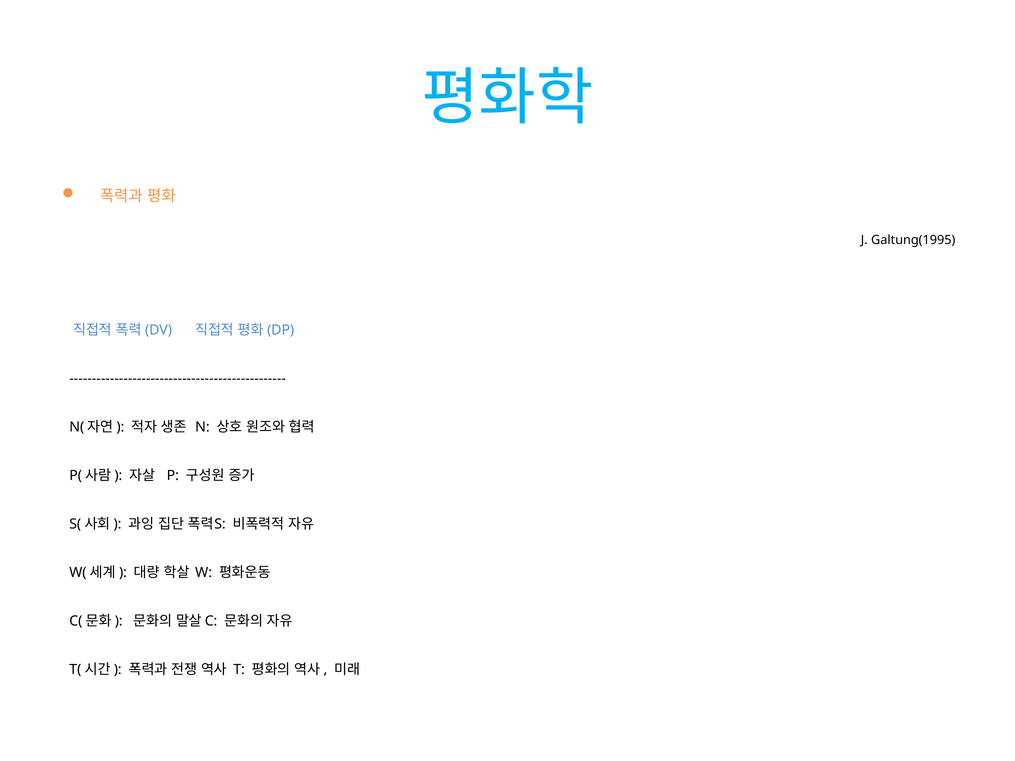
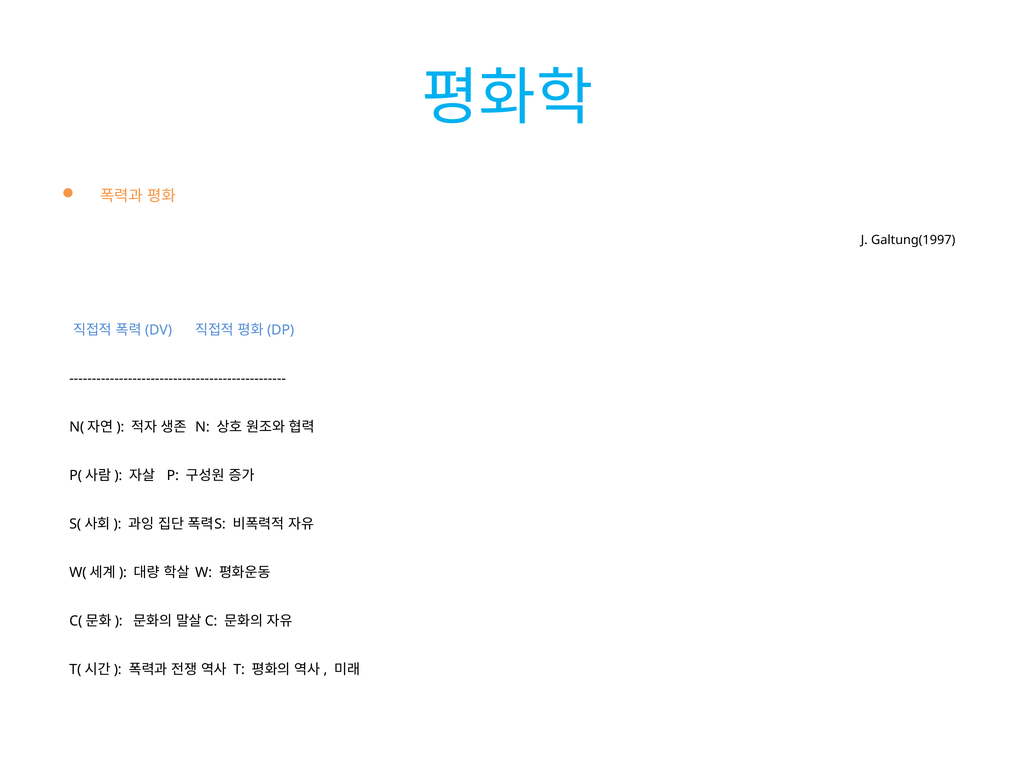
Galtung(1995: Galtung(1995 -> Galtung(1997
